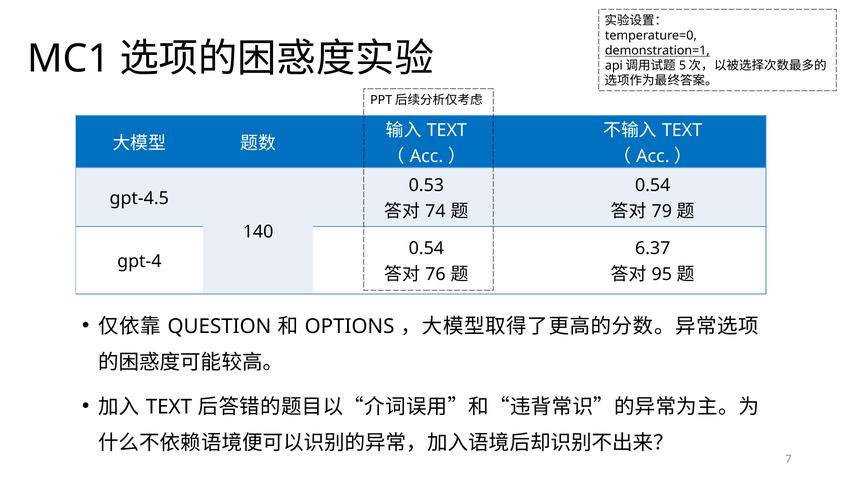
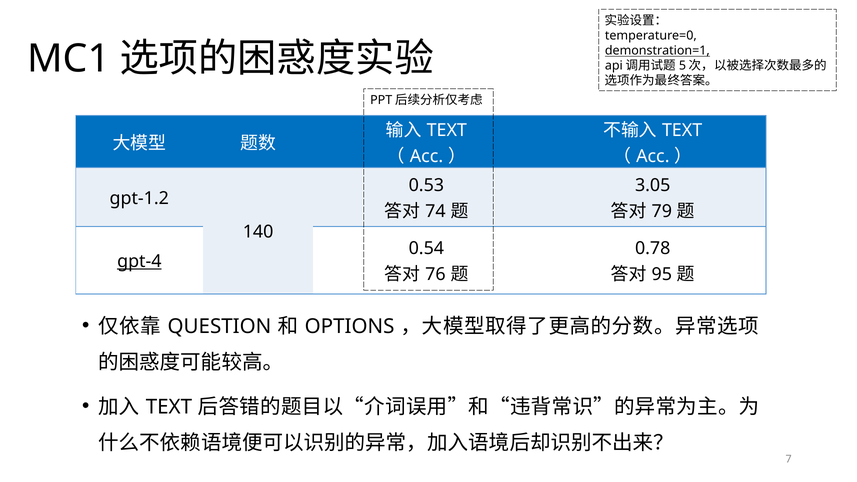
0.54 at (653, 185): 0.54 -> 3.05
gpt-4.5: gpt-4.5 -> gpt-1.2
6.37: 6.37 -> 0.78
gpt-4 underline: none -> present
